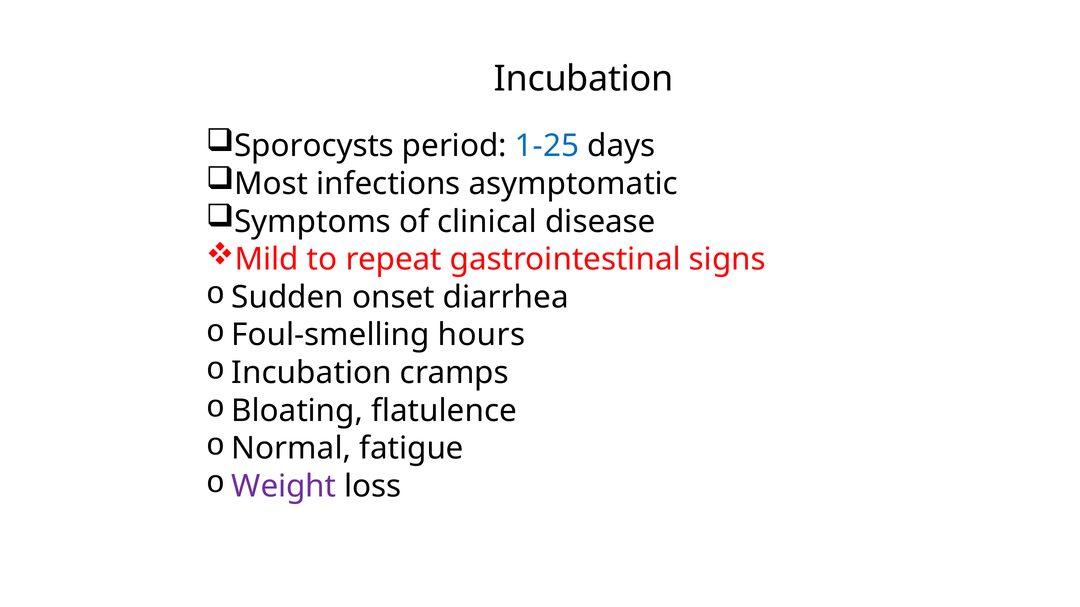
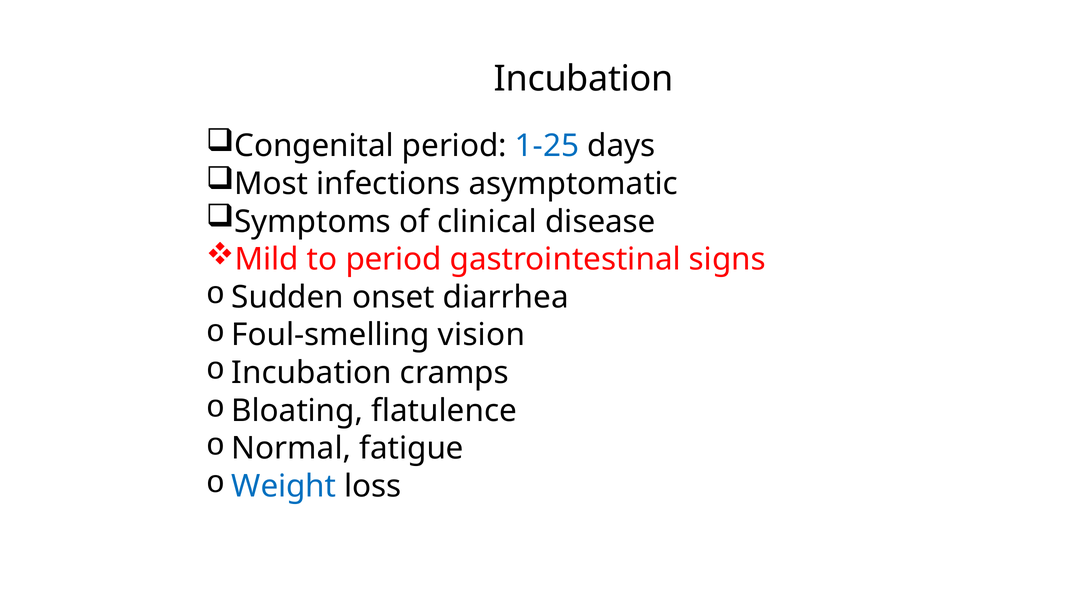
Sporocysts: Sporocysts -> Congenital
to repeat: repeat -> period
hours: hours -> vision
Weight colour: purple -> blue
